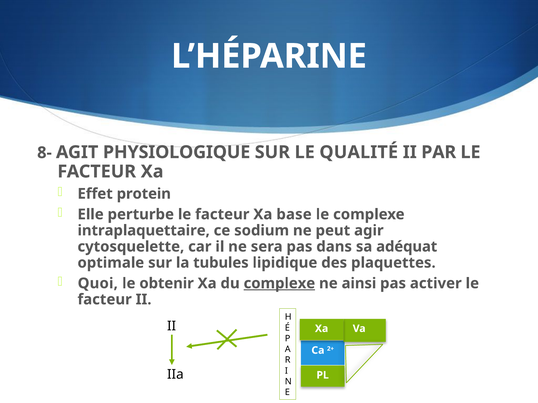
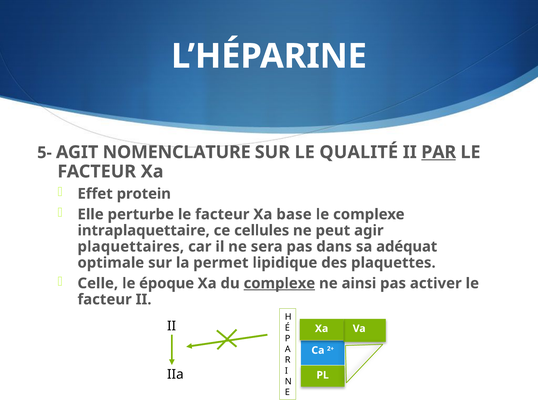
8-: 8- -> 5-
PHYSIOLOGIQUE: PHYSIOLOGIQUE -> NOMENCLATURE
PAR underline: none -> present
sodium: sodium -> cellules
cytosquelette: cytosquelette -> plaquettaires
tubules: tubules -> permet
Quoi: Quoi -> Celle
obtenir: obtenir -> époque
